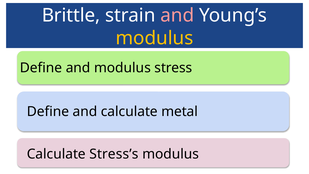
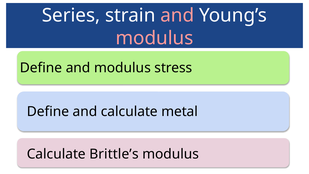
Brittle: Brittle -> Series
modulus at (154, 38) colour: yellow -> pink
Stress’s: Stress’s -> Brittle’s
